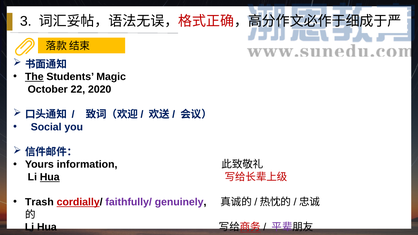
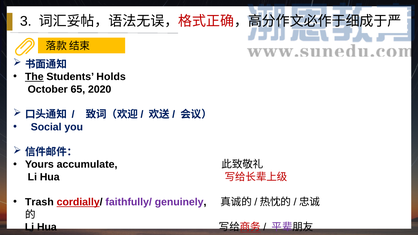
Magic: Magic -> Holds
22: 22 -> 65
information: information -> accumulate
Hua at (50, 177) underline: present -> none
